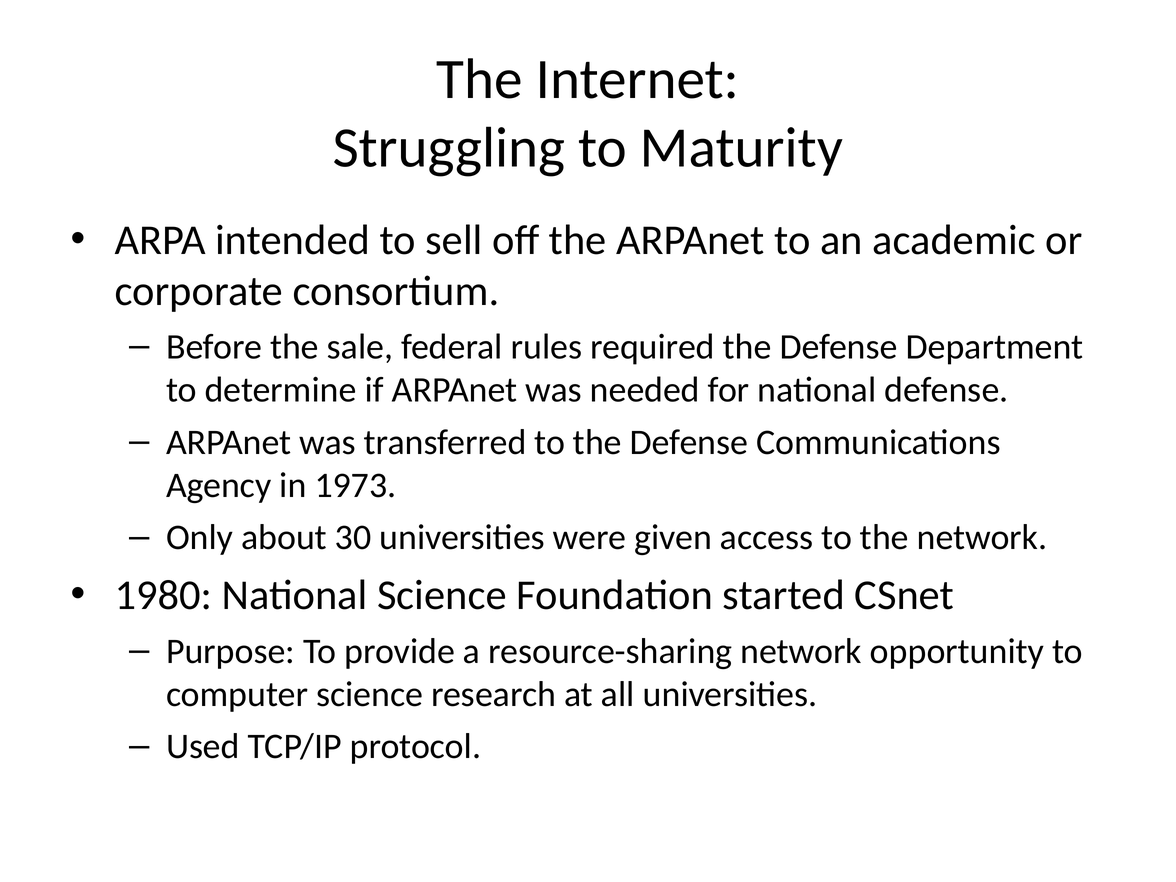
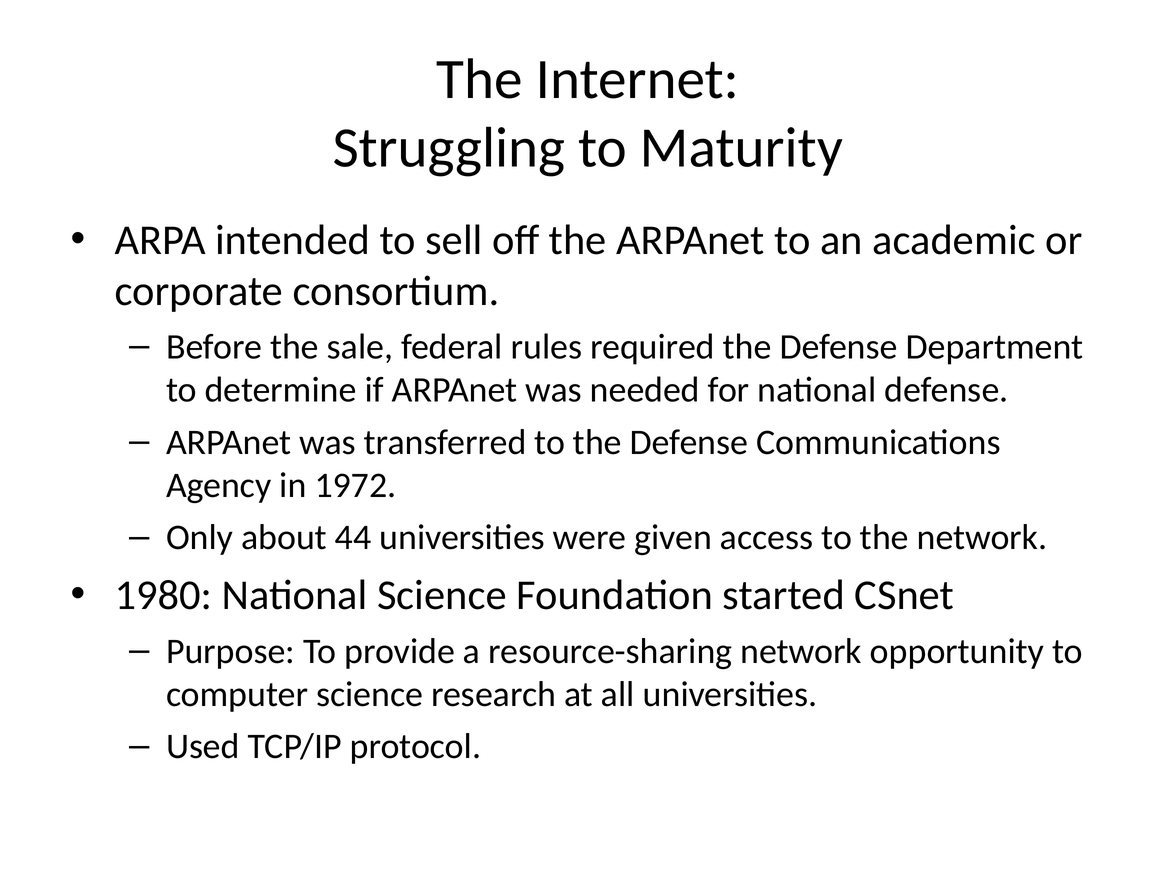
1973: 1973 -> 1972
30: 30 -> 44
